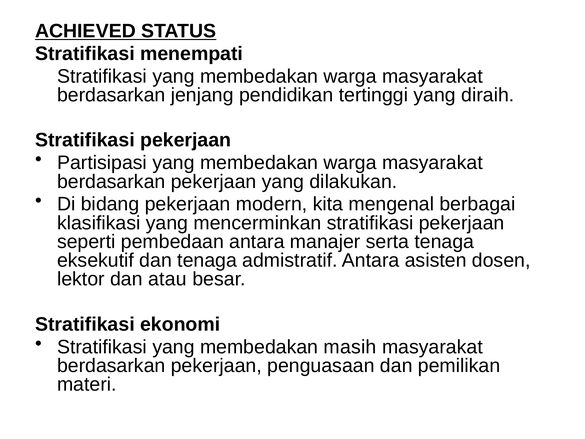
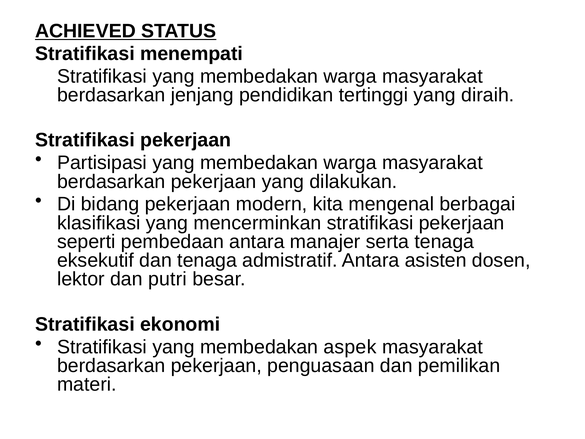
atau: atau -> putri
masih: masih -> aspek
